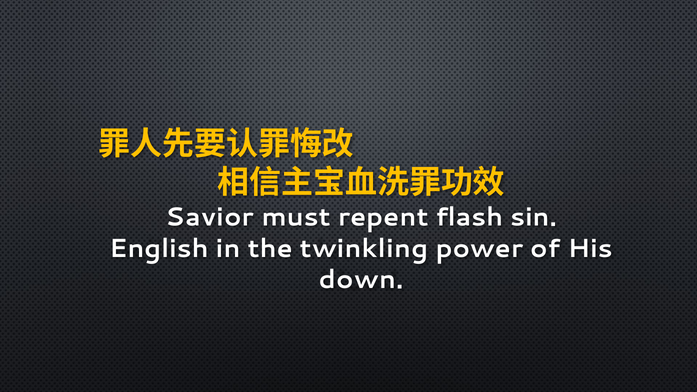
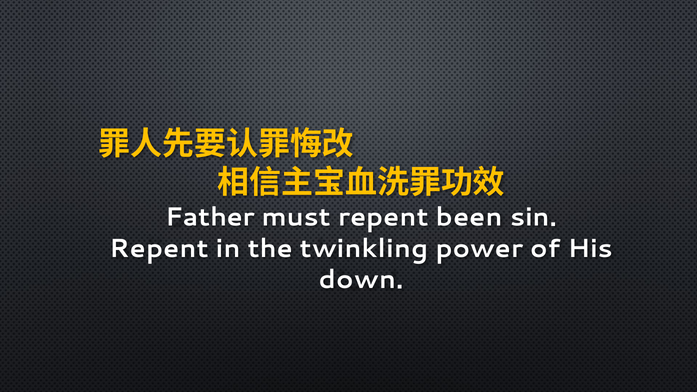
Savior: Savior -> Father
flash: flash -> been
English at (159, 248): English -> Repent
